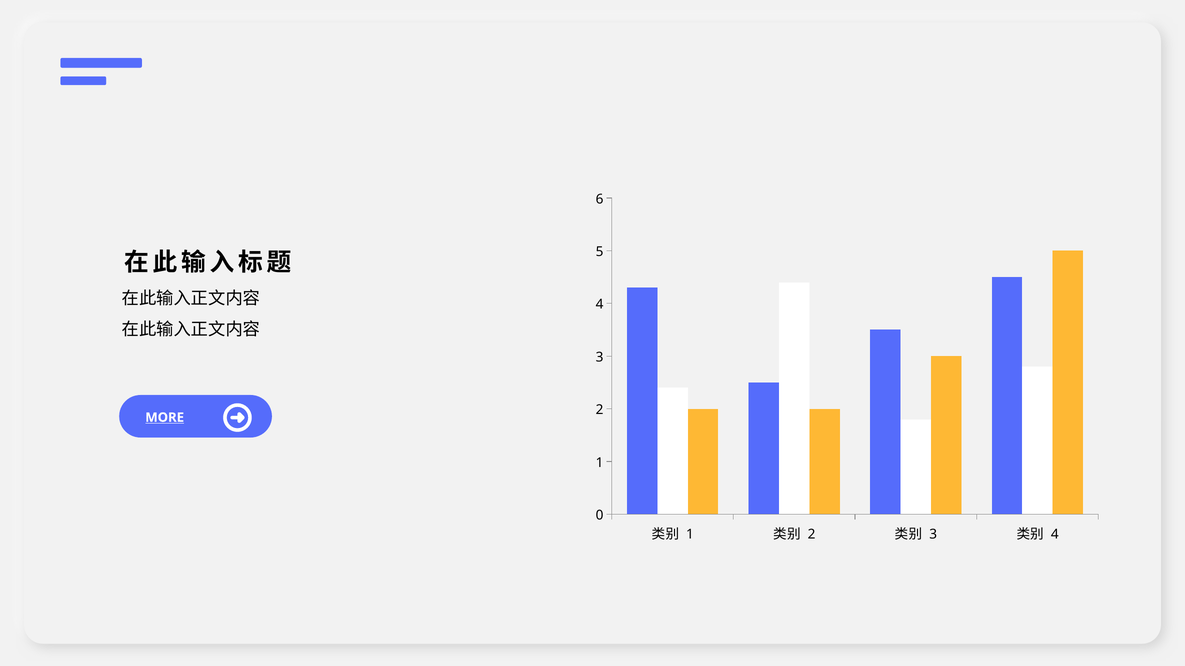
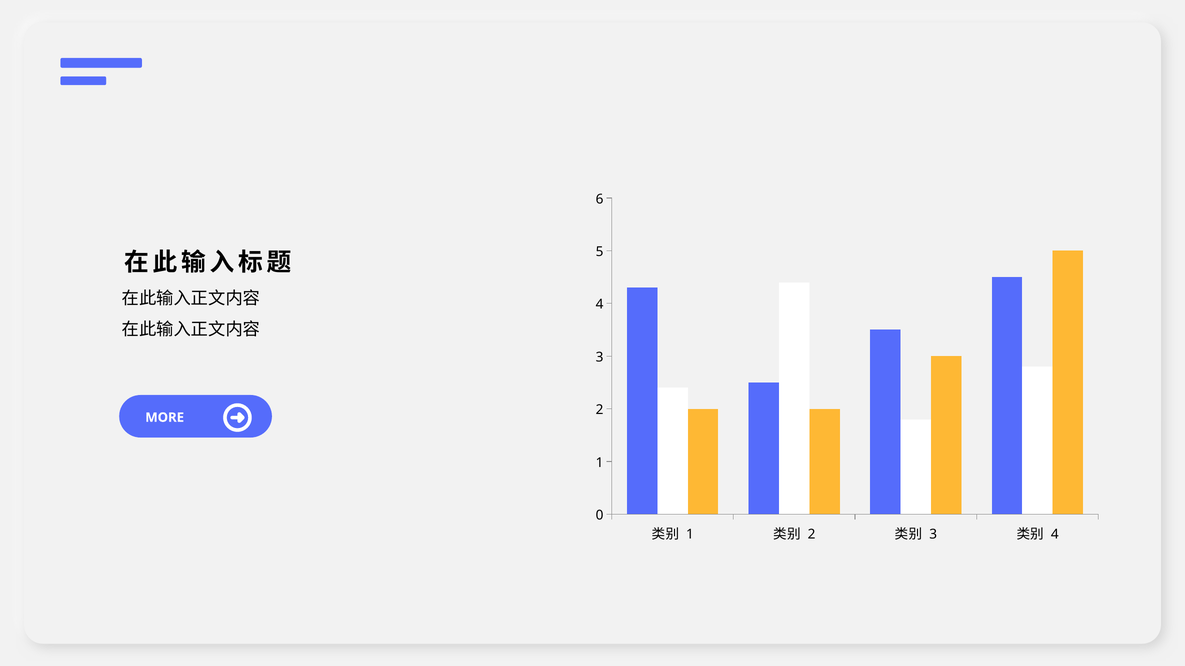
MORE underline: present -> none
